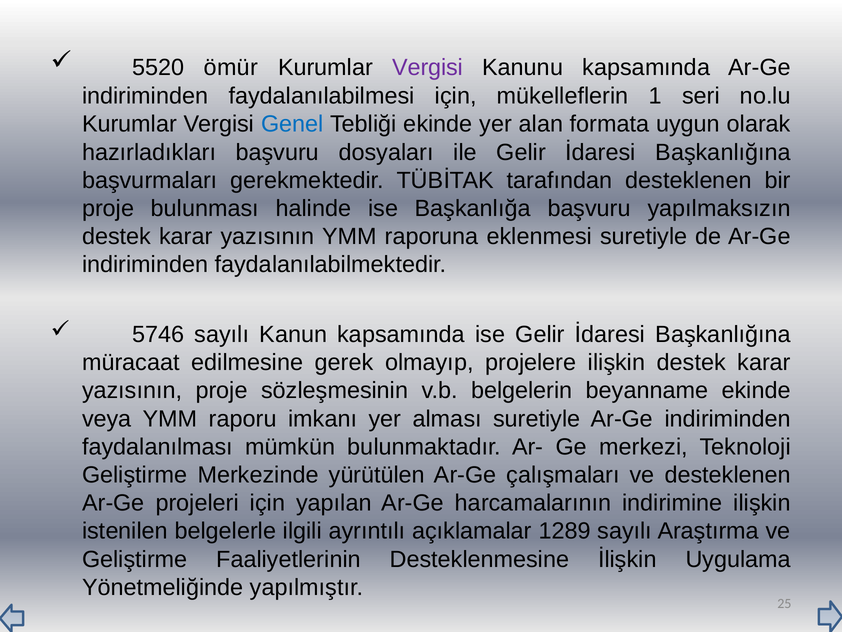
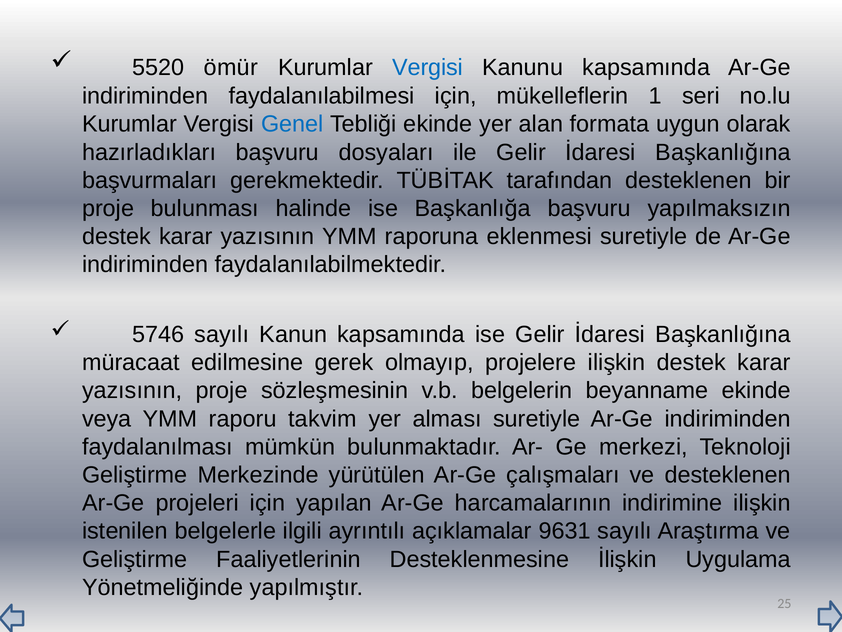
Vergisi at (428, 67) colour: purple -> blue
imkanı: imkanı -> takvim
1289: 1289 -> 9631
